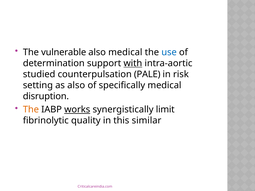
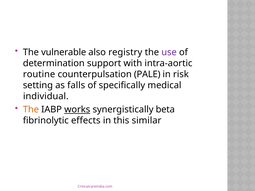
also medical: medical -> registry
use colour: blue -> purple
with underline: present -> none
studied: studied -> routine
as also: also -> falls
disruption: disruption -> individual
limit: limit -> beta
quality: quality -> effects
